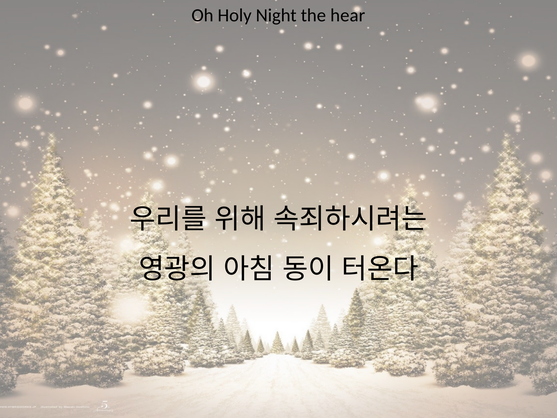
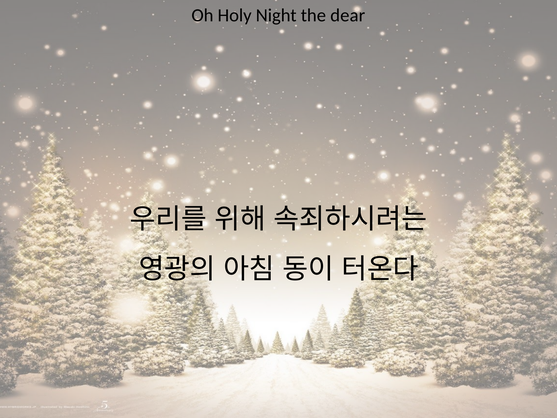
hear: hear -> dear
